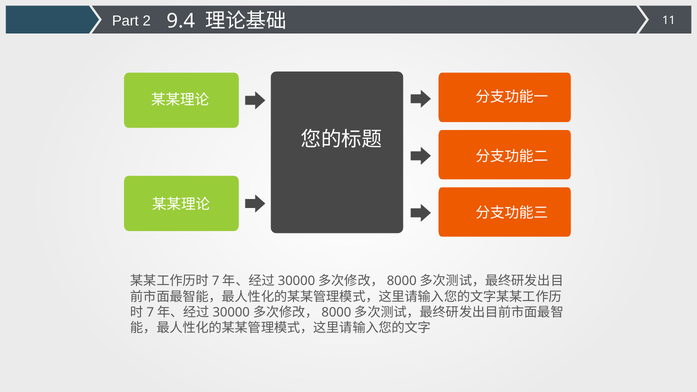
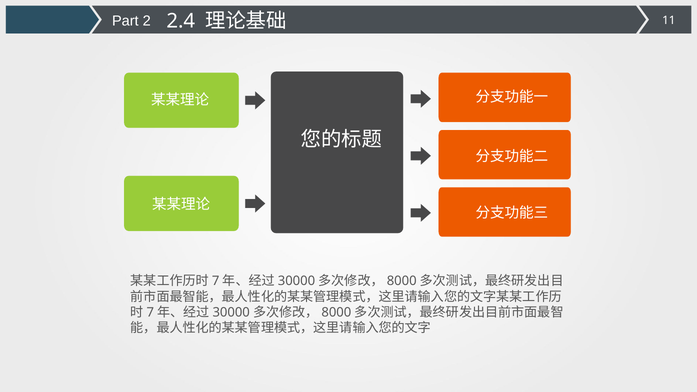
9.4: 9.4 -> 2.4
